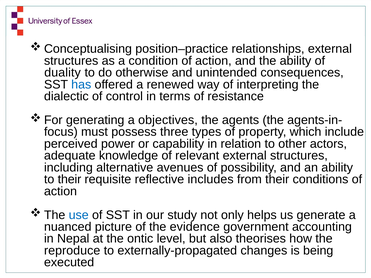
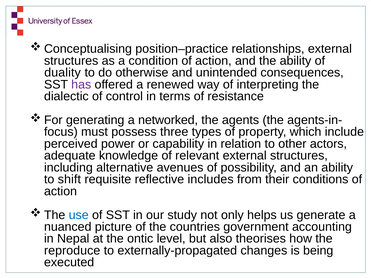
has colour: blue -> purple
objectives: objectives -> networked
to their: their -> shift
evidence: evidence -> countries
